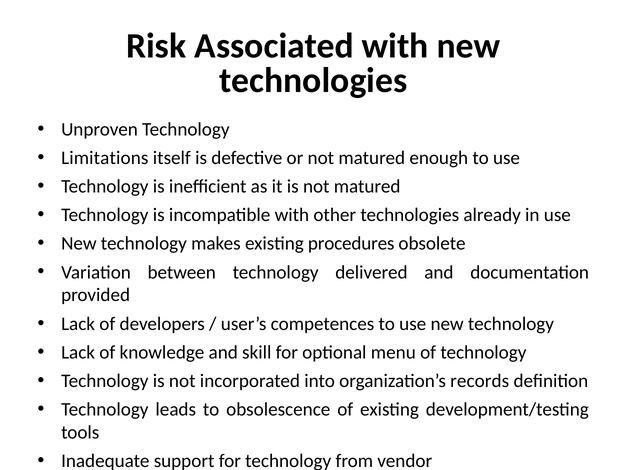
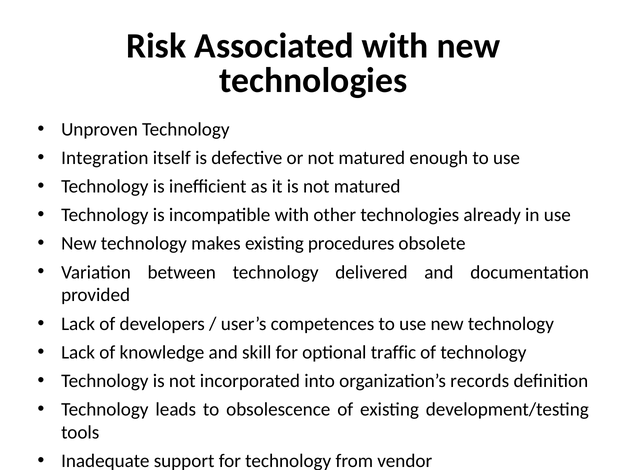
Limitations: Limitations -> Integration
menu: menu -> traffic
